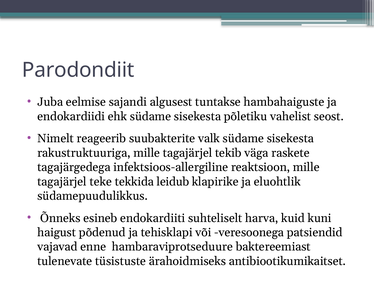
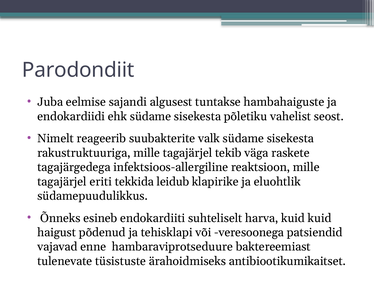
teke: teke -> eriti
kuid kuni: kuni -> kuid
